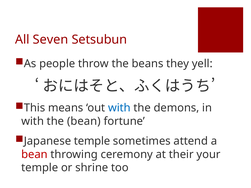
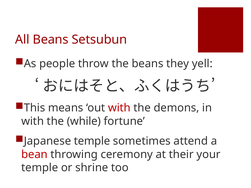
All Seven: Seven -> Beans
with at (119, 108) colour: blue -> red
the bean: bean -> while
